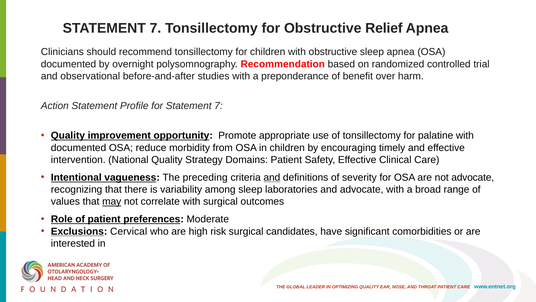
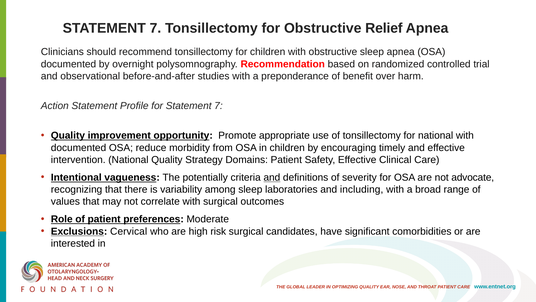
for palatine: palatine -> national
preceding: preceding -> potentially
and advocate: advocate -> including
may underline: present -> none
